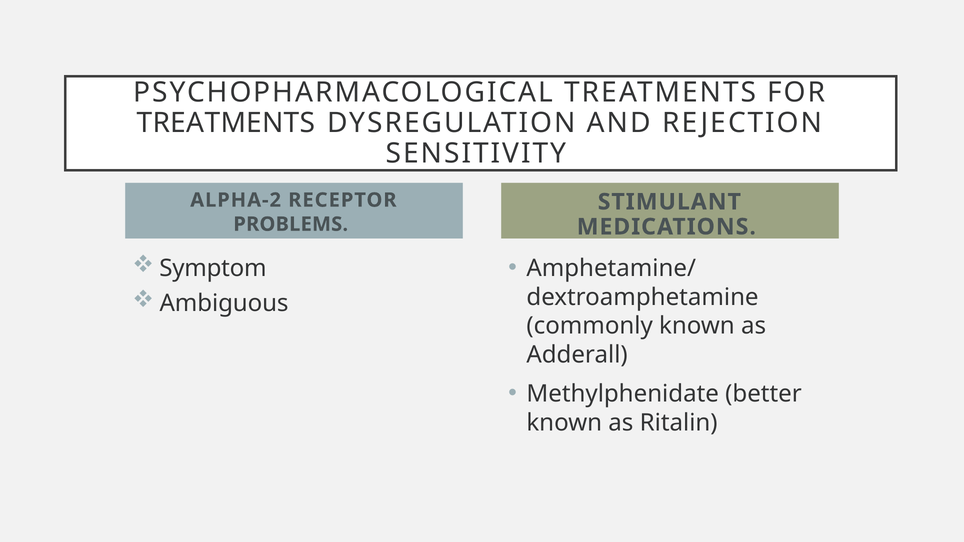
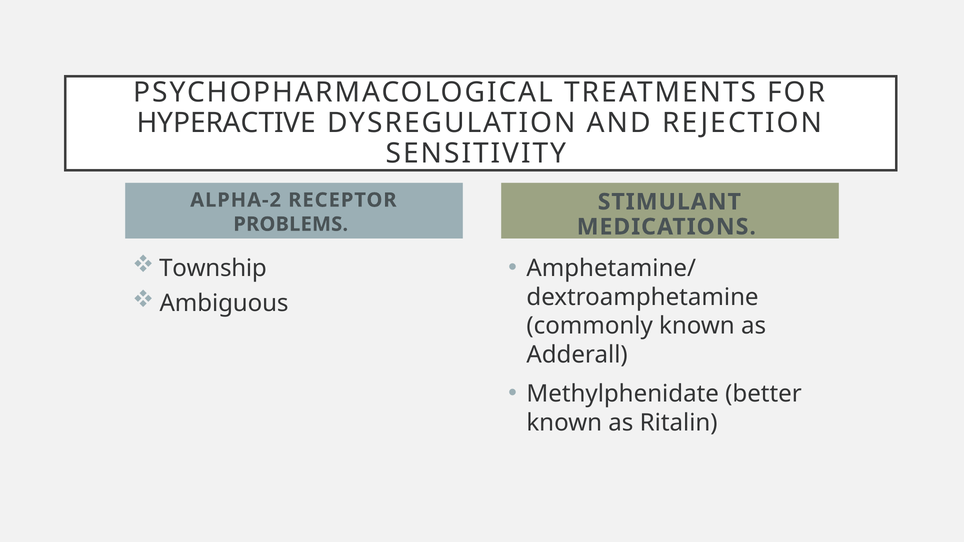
TREATMENTS at (226, 123): TREATMENTS -> HYPERACTIVE
Symptom: Symptom -> Township
